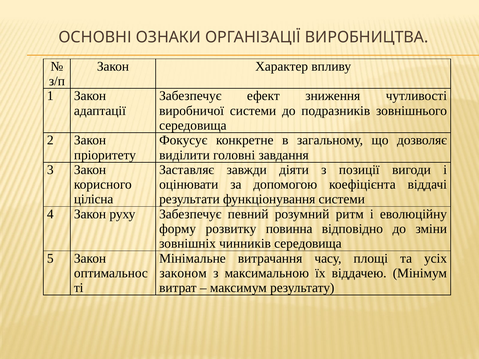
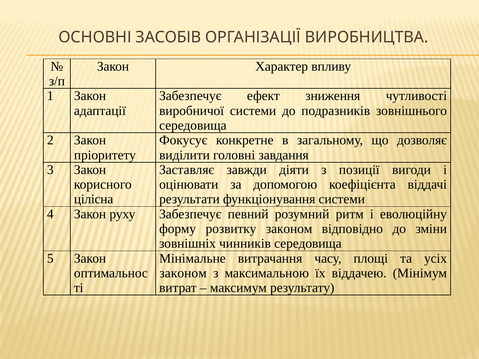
ОЗНАКИ: ОЗНАКИ -> ЗАСОБІВ
розвитку повинна: повинна -> законом
